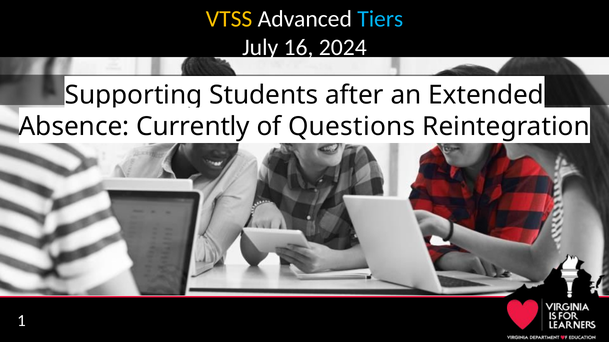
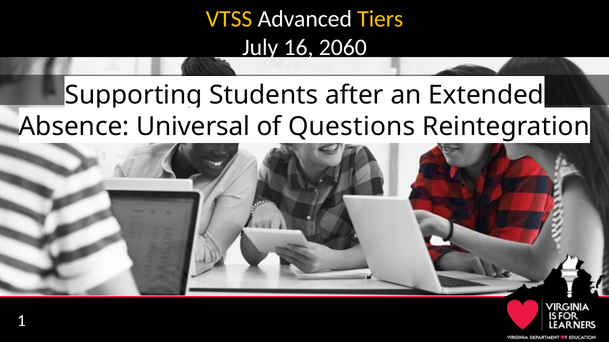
Tiers colour: light blue -> yellow
2024: 2024 -> 2060
Currently: Currently -> Universal
